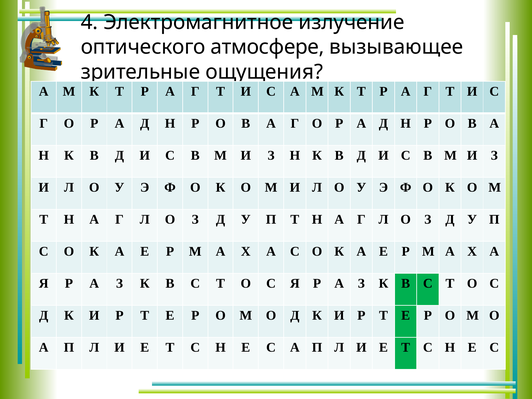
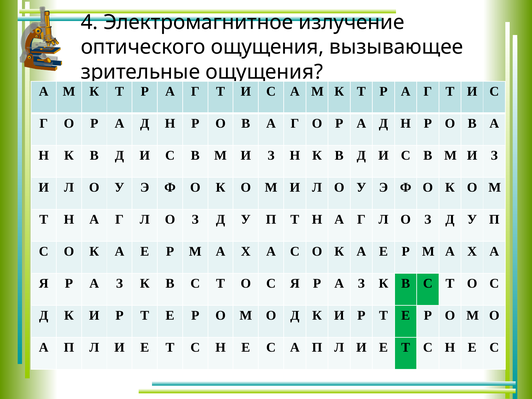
оптического атмосфере: атмосфере -> ощущения
